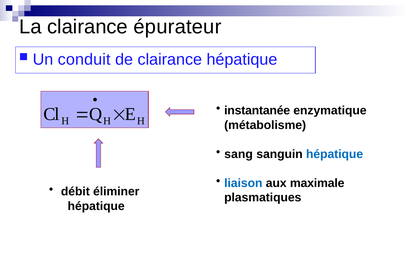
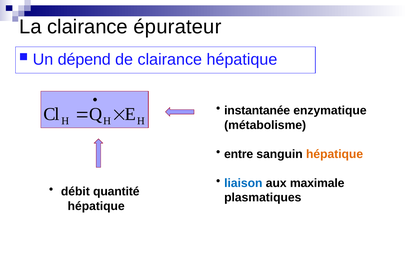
conduit: conduit -> dépend
sang: sang -> entre
hépatique at (335, 154) colour: blue -> orange
éliminer: éliminer -> quantité
